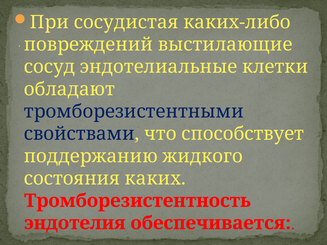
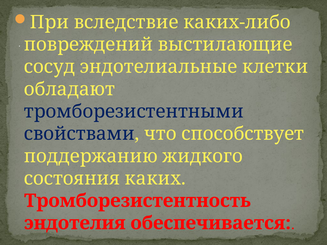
сосудистая: сосудистая -> вследствие
